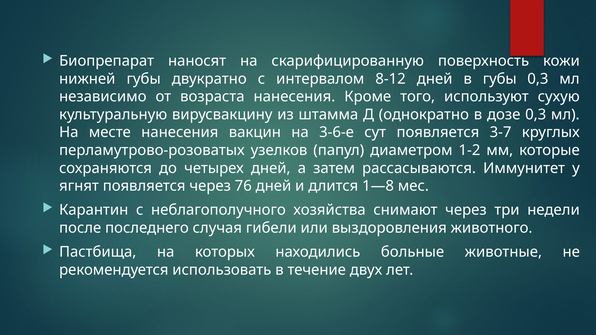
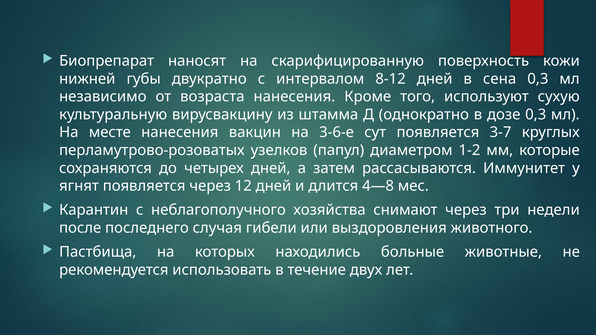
в губы: губы -> сена
76: 76 -> 12
1—8: 1—8 -> 4—8
